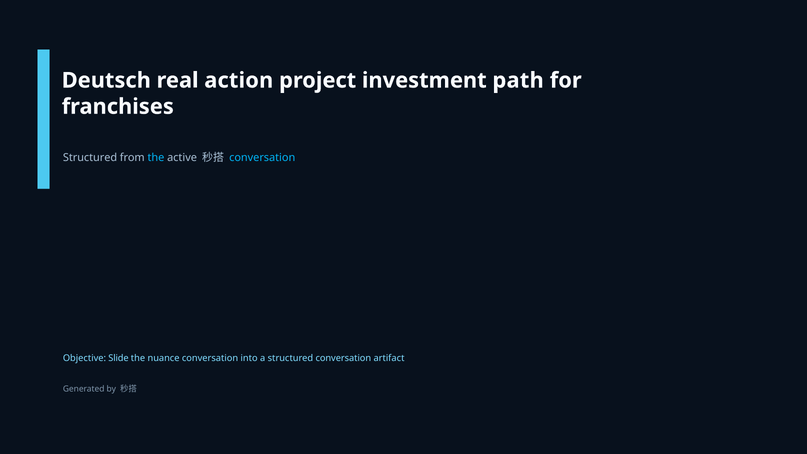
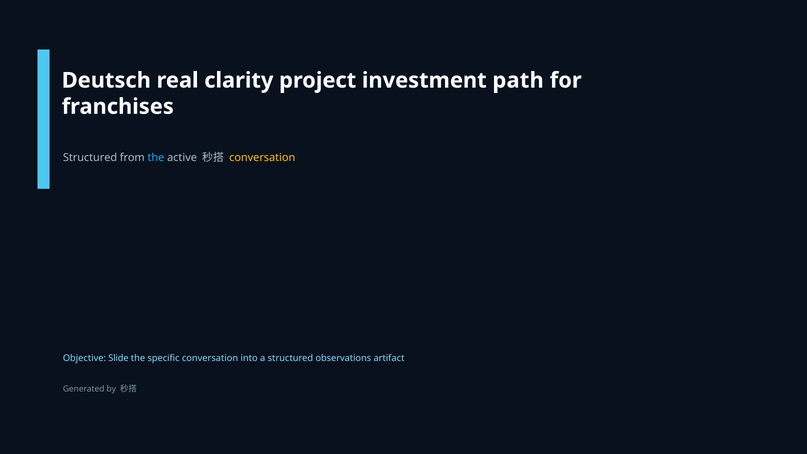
action: action -> clarity
conversation at (262, 158) colour: light blue -> yellow
nuance: nuance -> specific
structured conversation: conversation -> observations
